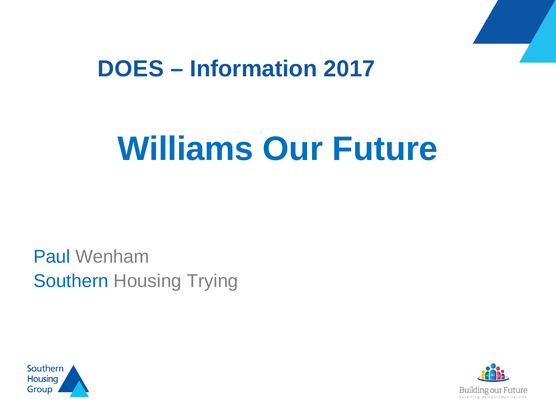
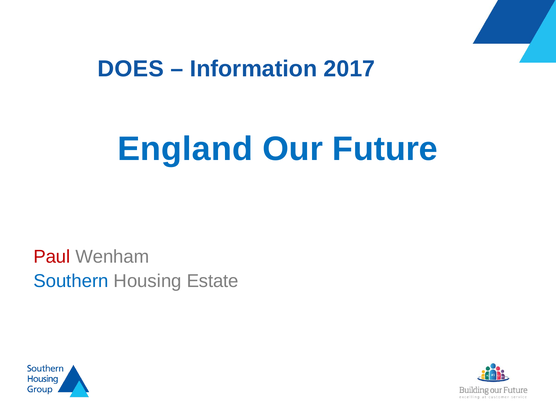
Williams: Williams -> England
Paul colour: blue -> red
Trying: Trying -> Estate
